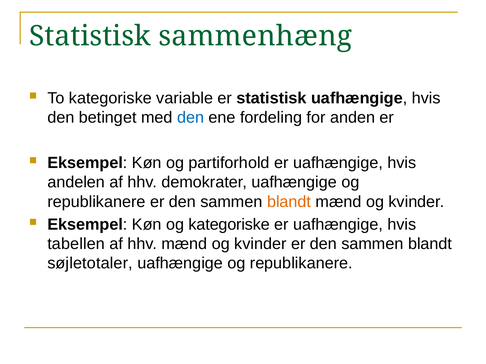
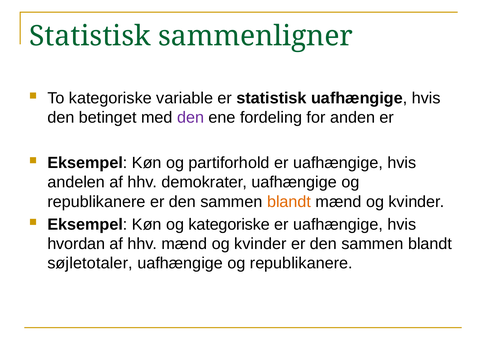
sammenhæng: sammenhæng -> sammenligner
den at (191, 118) colour: blue -> purple
tabellen: tabellen -> hvordan
